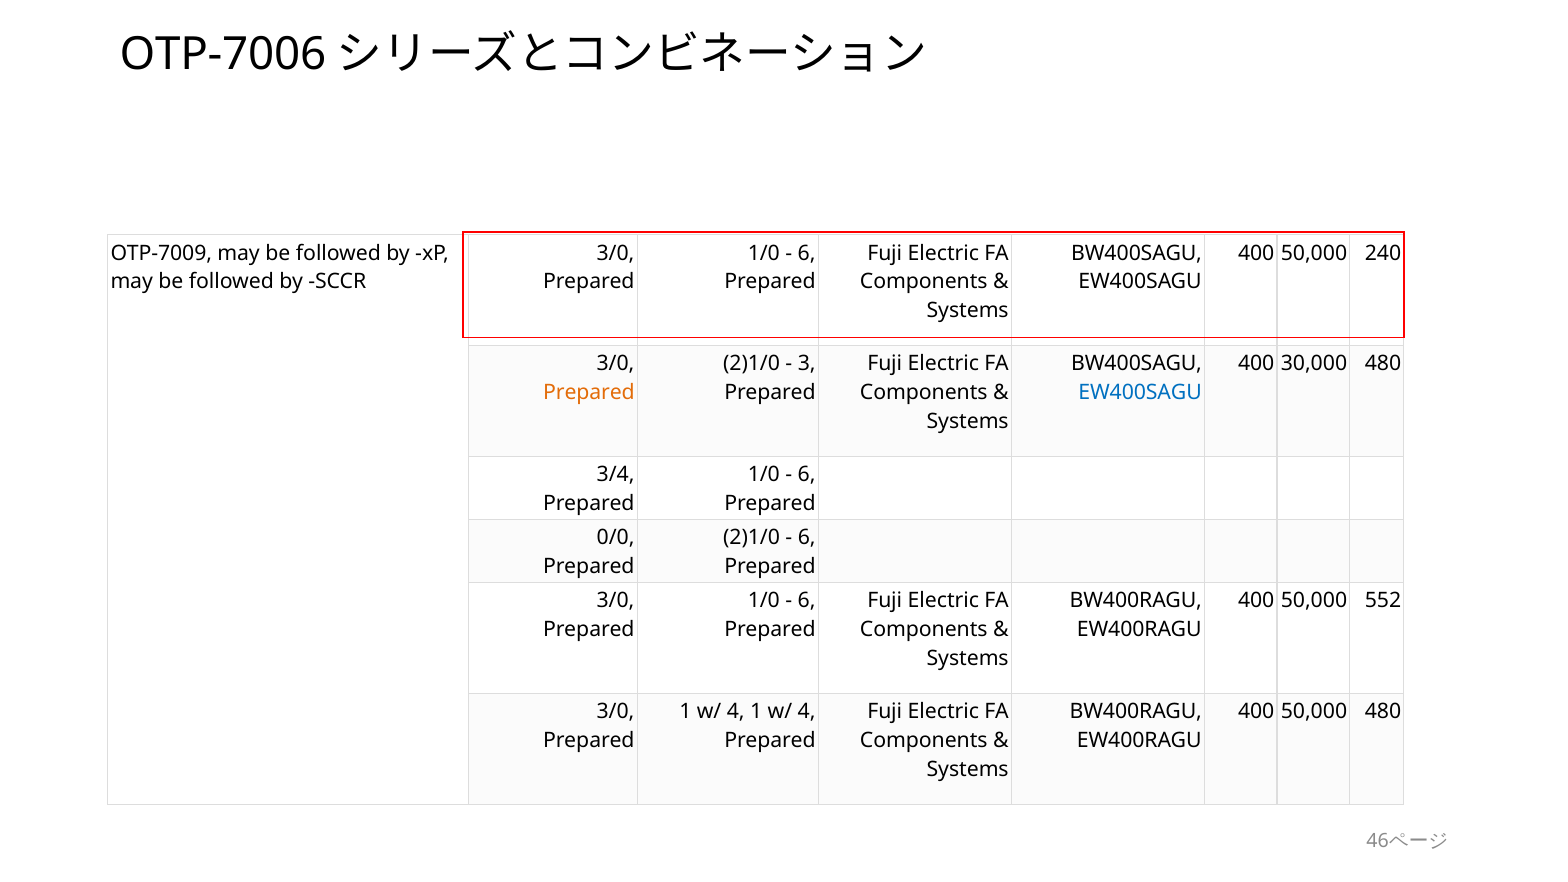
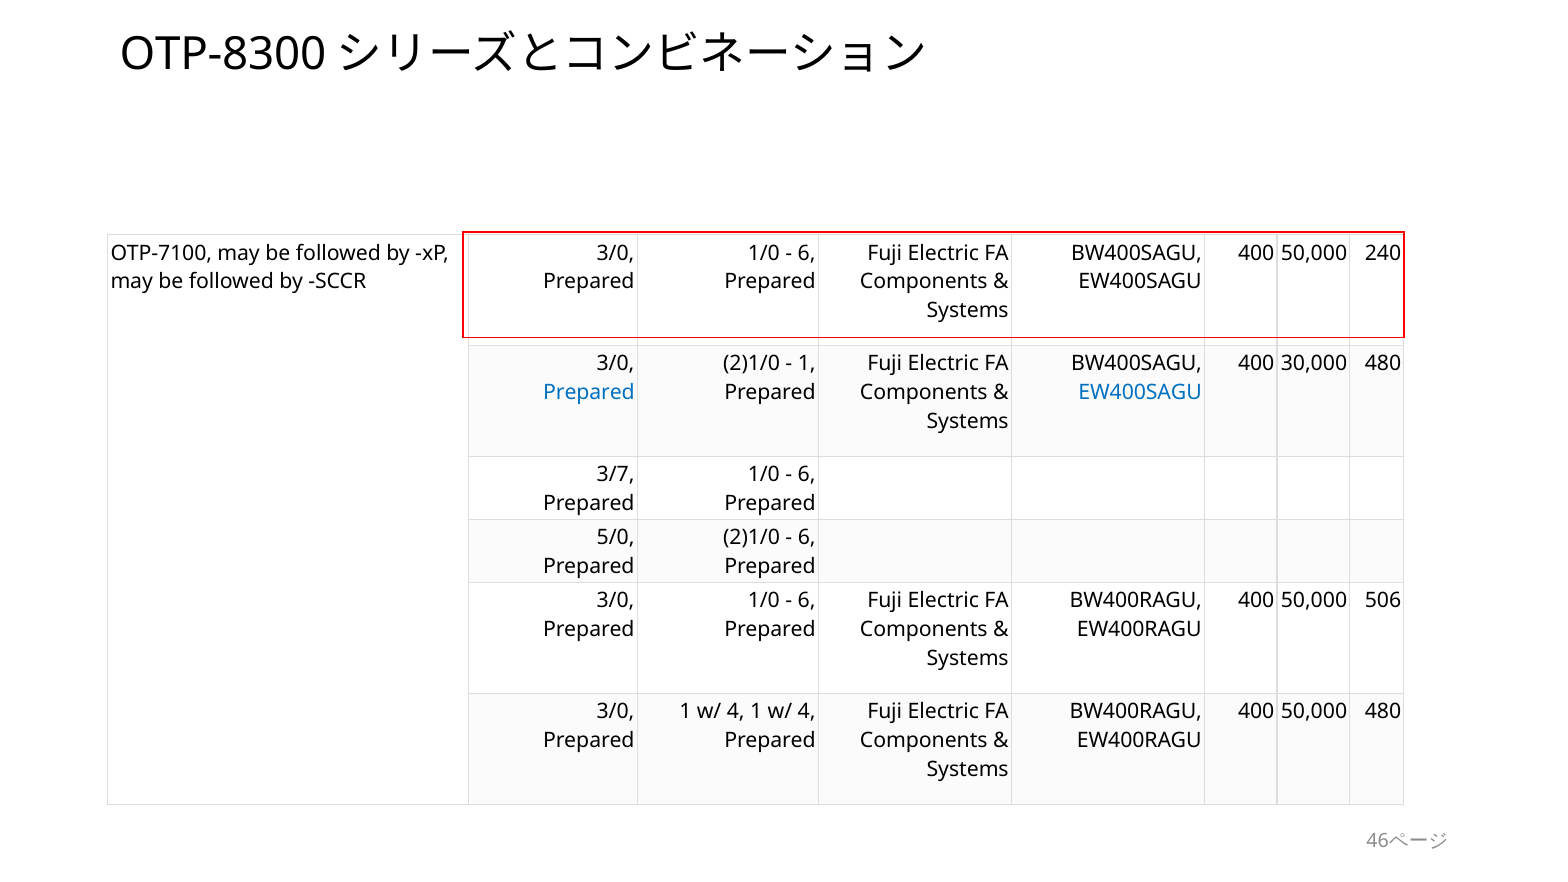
OTP-7006: OTP-7006 -> OTP-8300
OTP-7009: OTP-7009 -> OTP-7100
3 at (807, 364): 3 -> 1
Prepared at (589, 393) colour: orange -> blue
3/4: 3/4 -> 3/7
0/0: 0/0 -> 5/0
552: 552 -> 506
